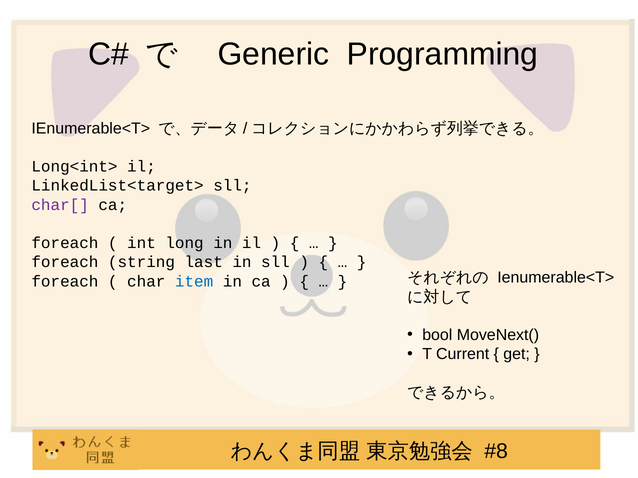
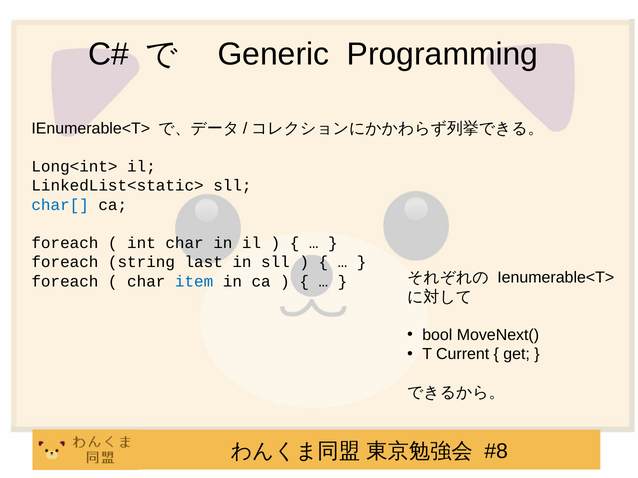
LinkedList<target>: LinkedList<target> -> LinkedList<static>
char[ colour: purple -> blue
int long: long -> char
